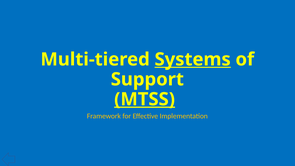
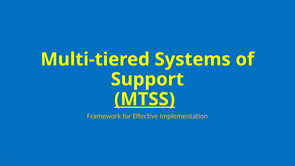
Systems underline: present -> none
